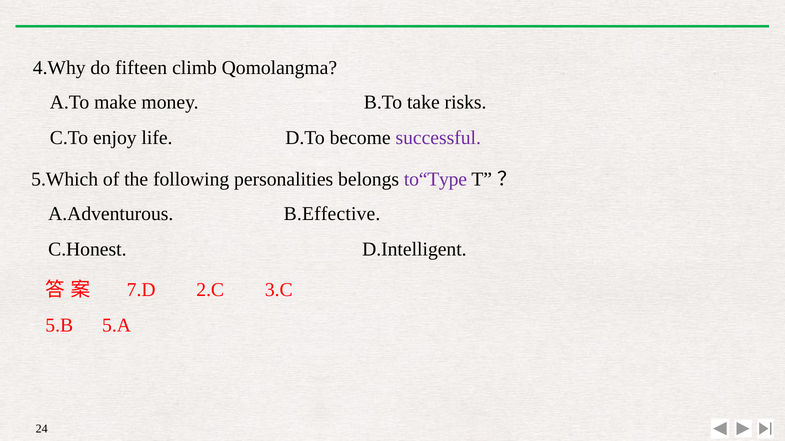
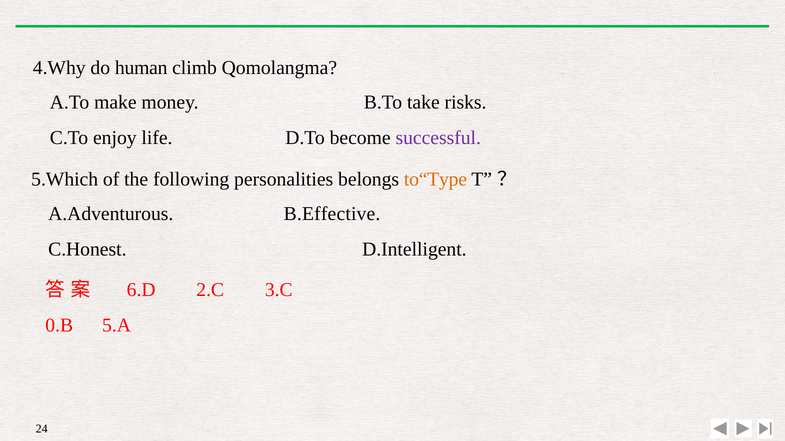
fifteen: fifteen -> human
to“Type colour: purple -> orange
7.D: 7.D -> 6.D
5.B: 5.B -> 0.B
